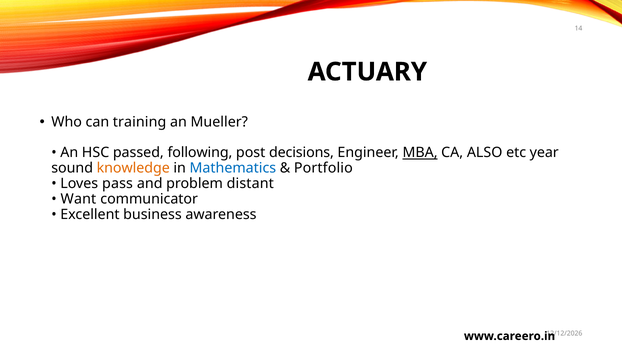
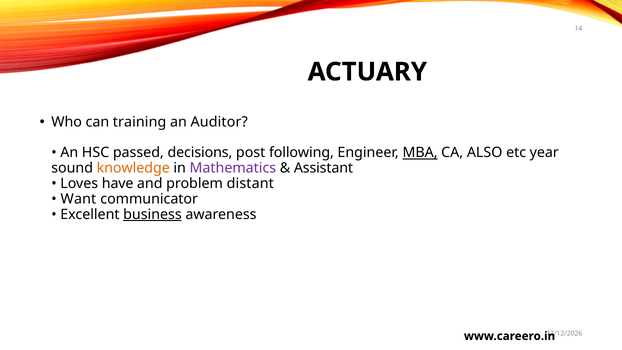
Mueller: Mueller -> Auditor
following: following -> decisions
decisions: decisions -> following
Mathematics colour: blue -> purple
Portfolio: Portfolio -> Assistant
pass: pass -> have
business underline: none -> present
